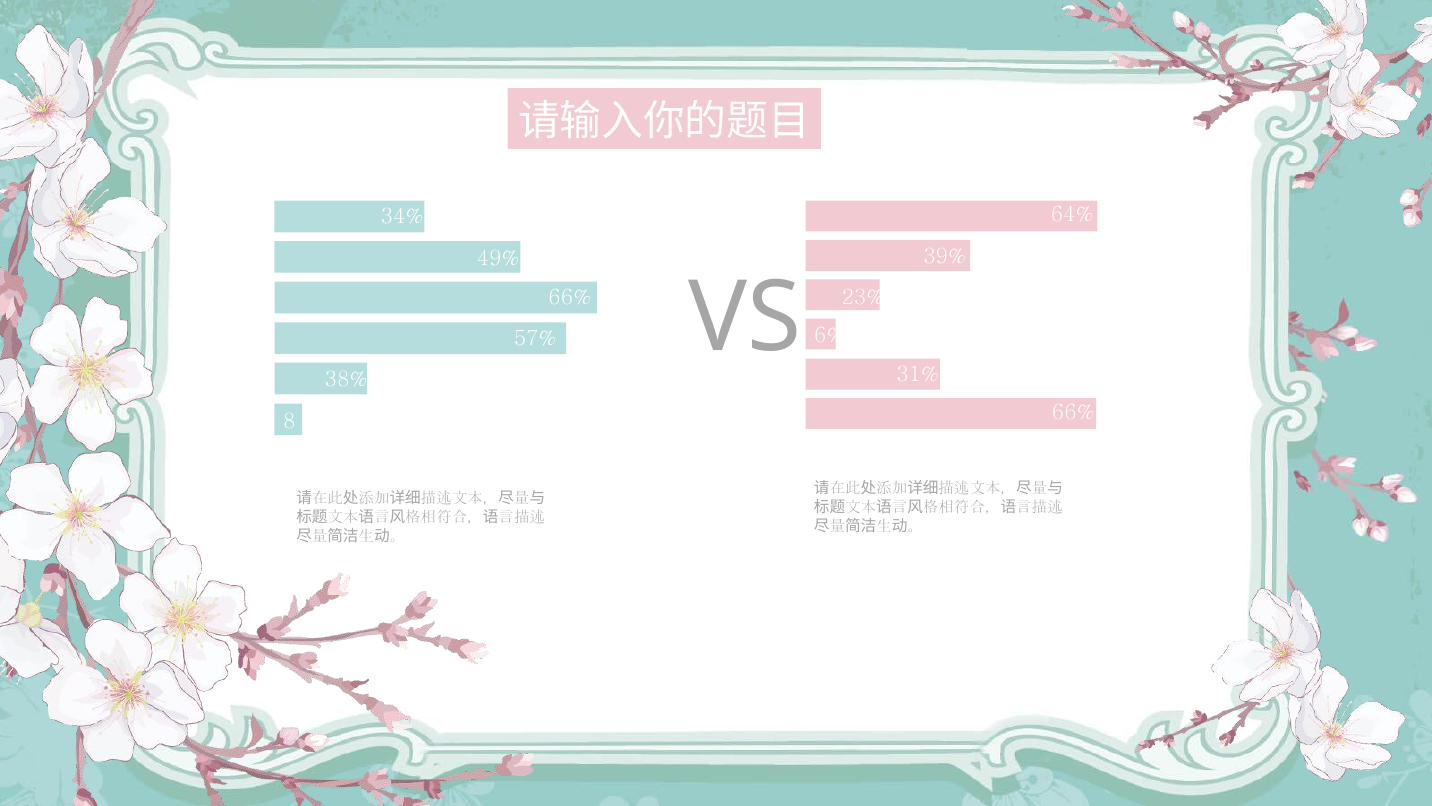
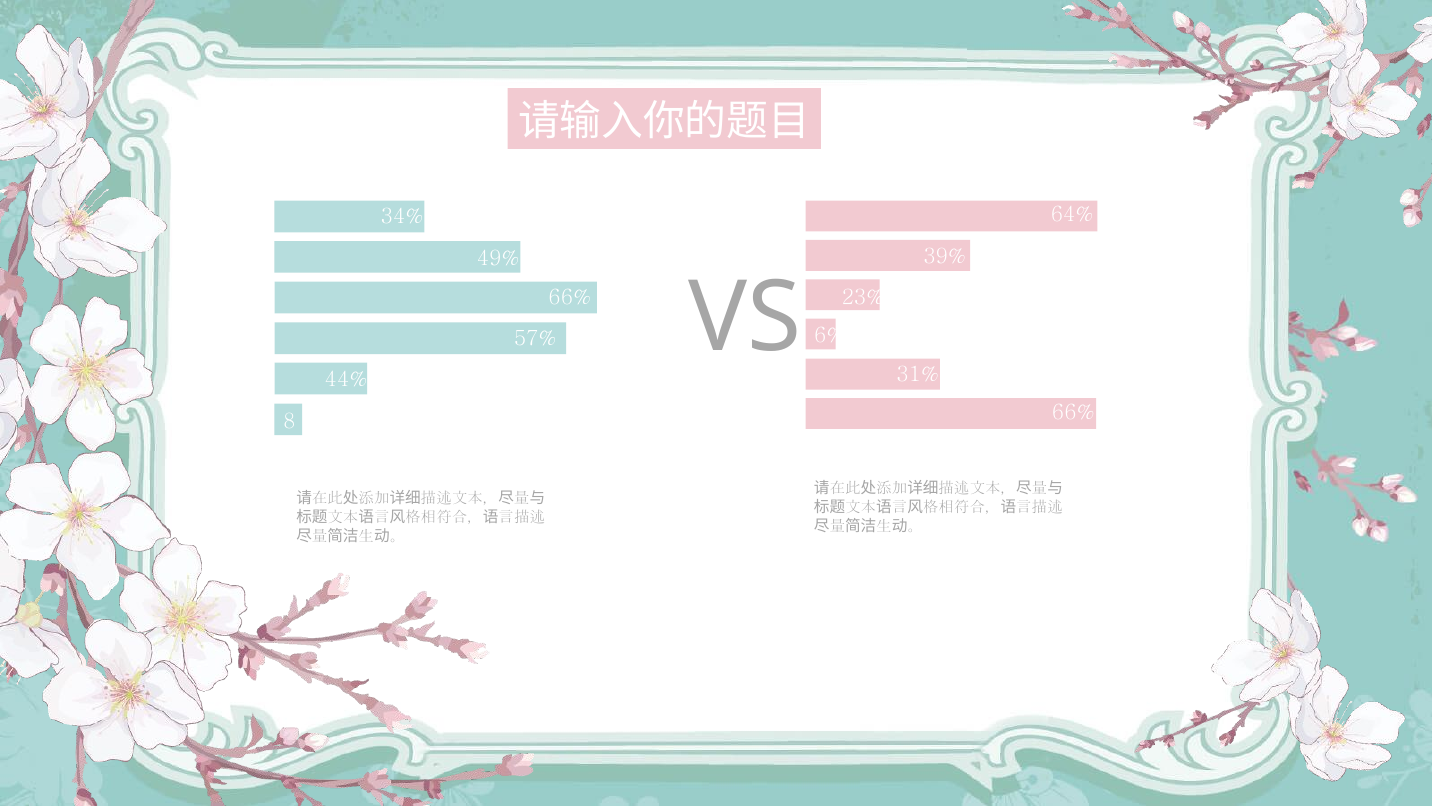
38%: 38% -> 44%
